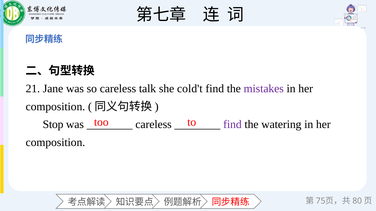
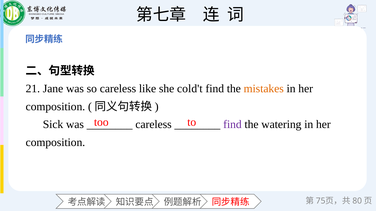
talk: talk -> like
mistakes colour: purple -> orange
Stop: Stop -> Sick
